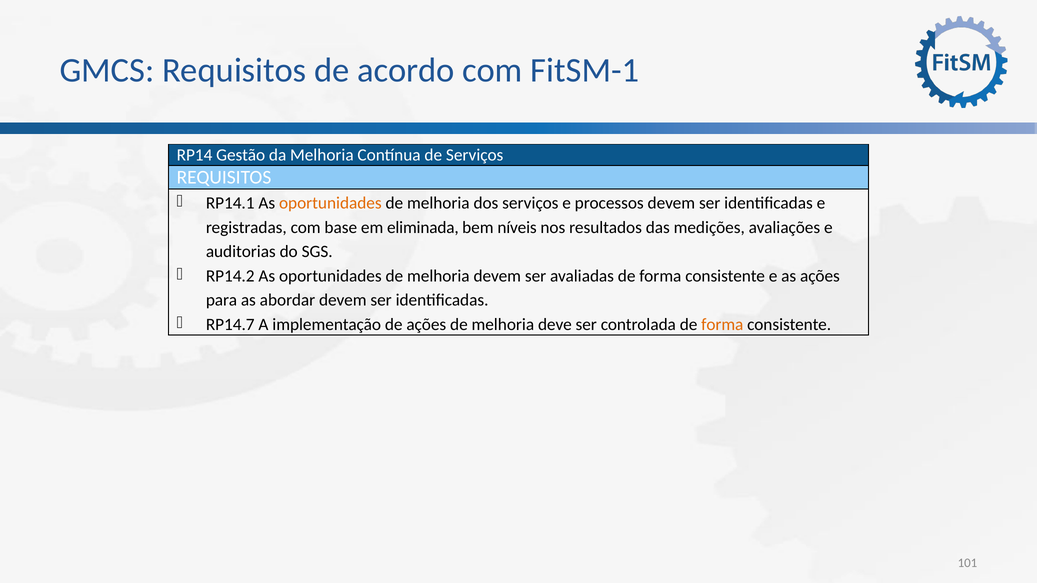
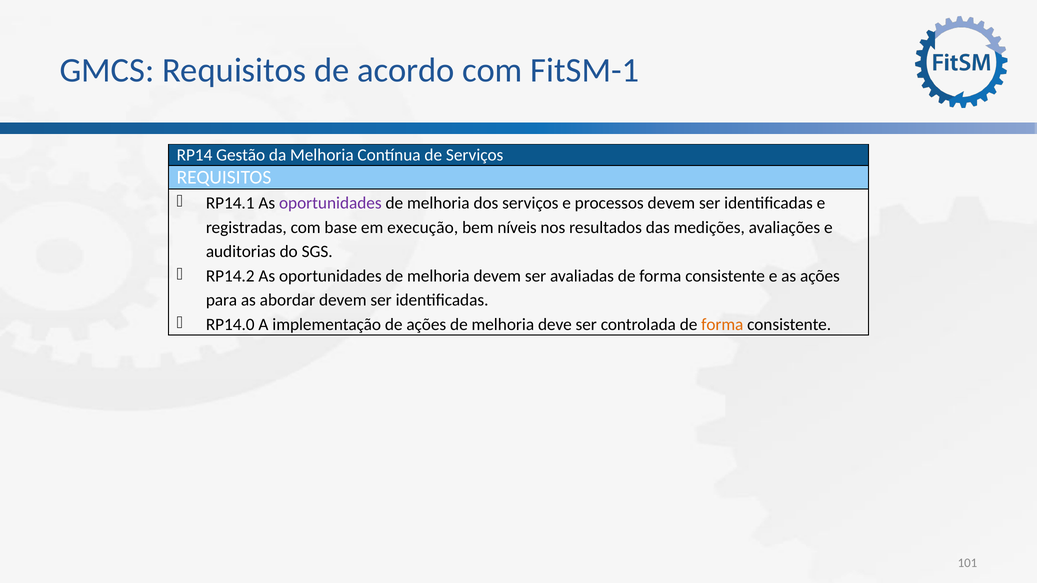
oportunidades at (330, 203) colour: orange -> purple
eliminada: eliminada -> execução
RP14.7: RP14.7 -> RP14.0
